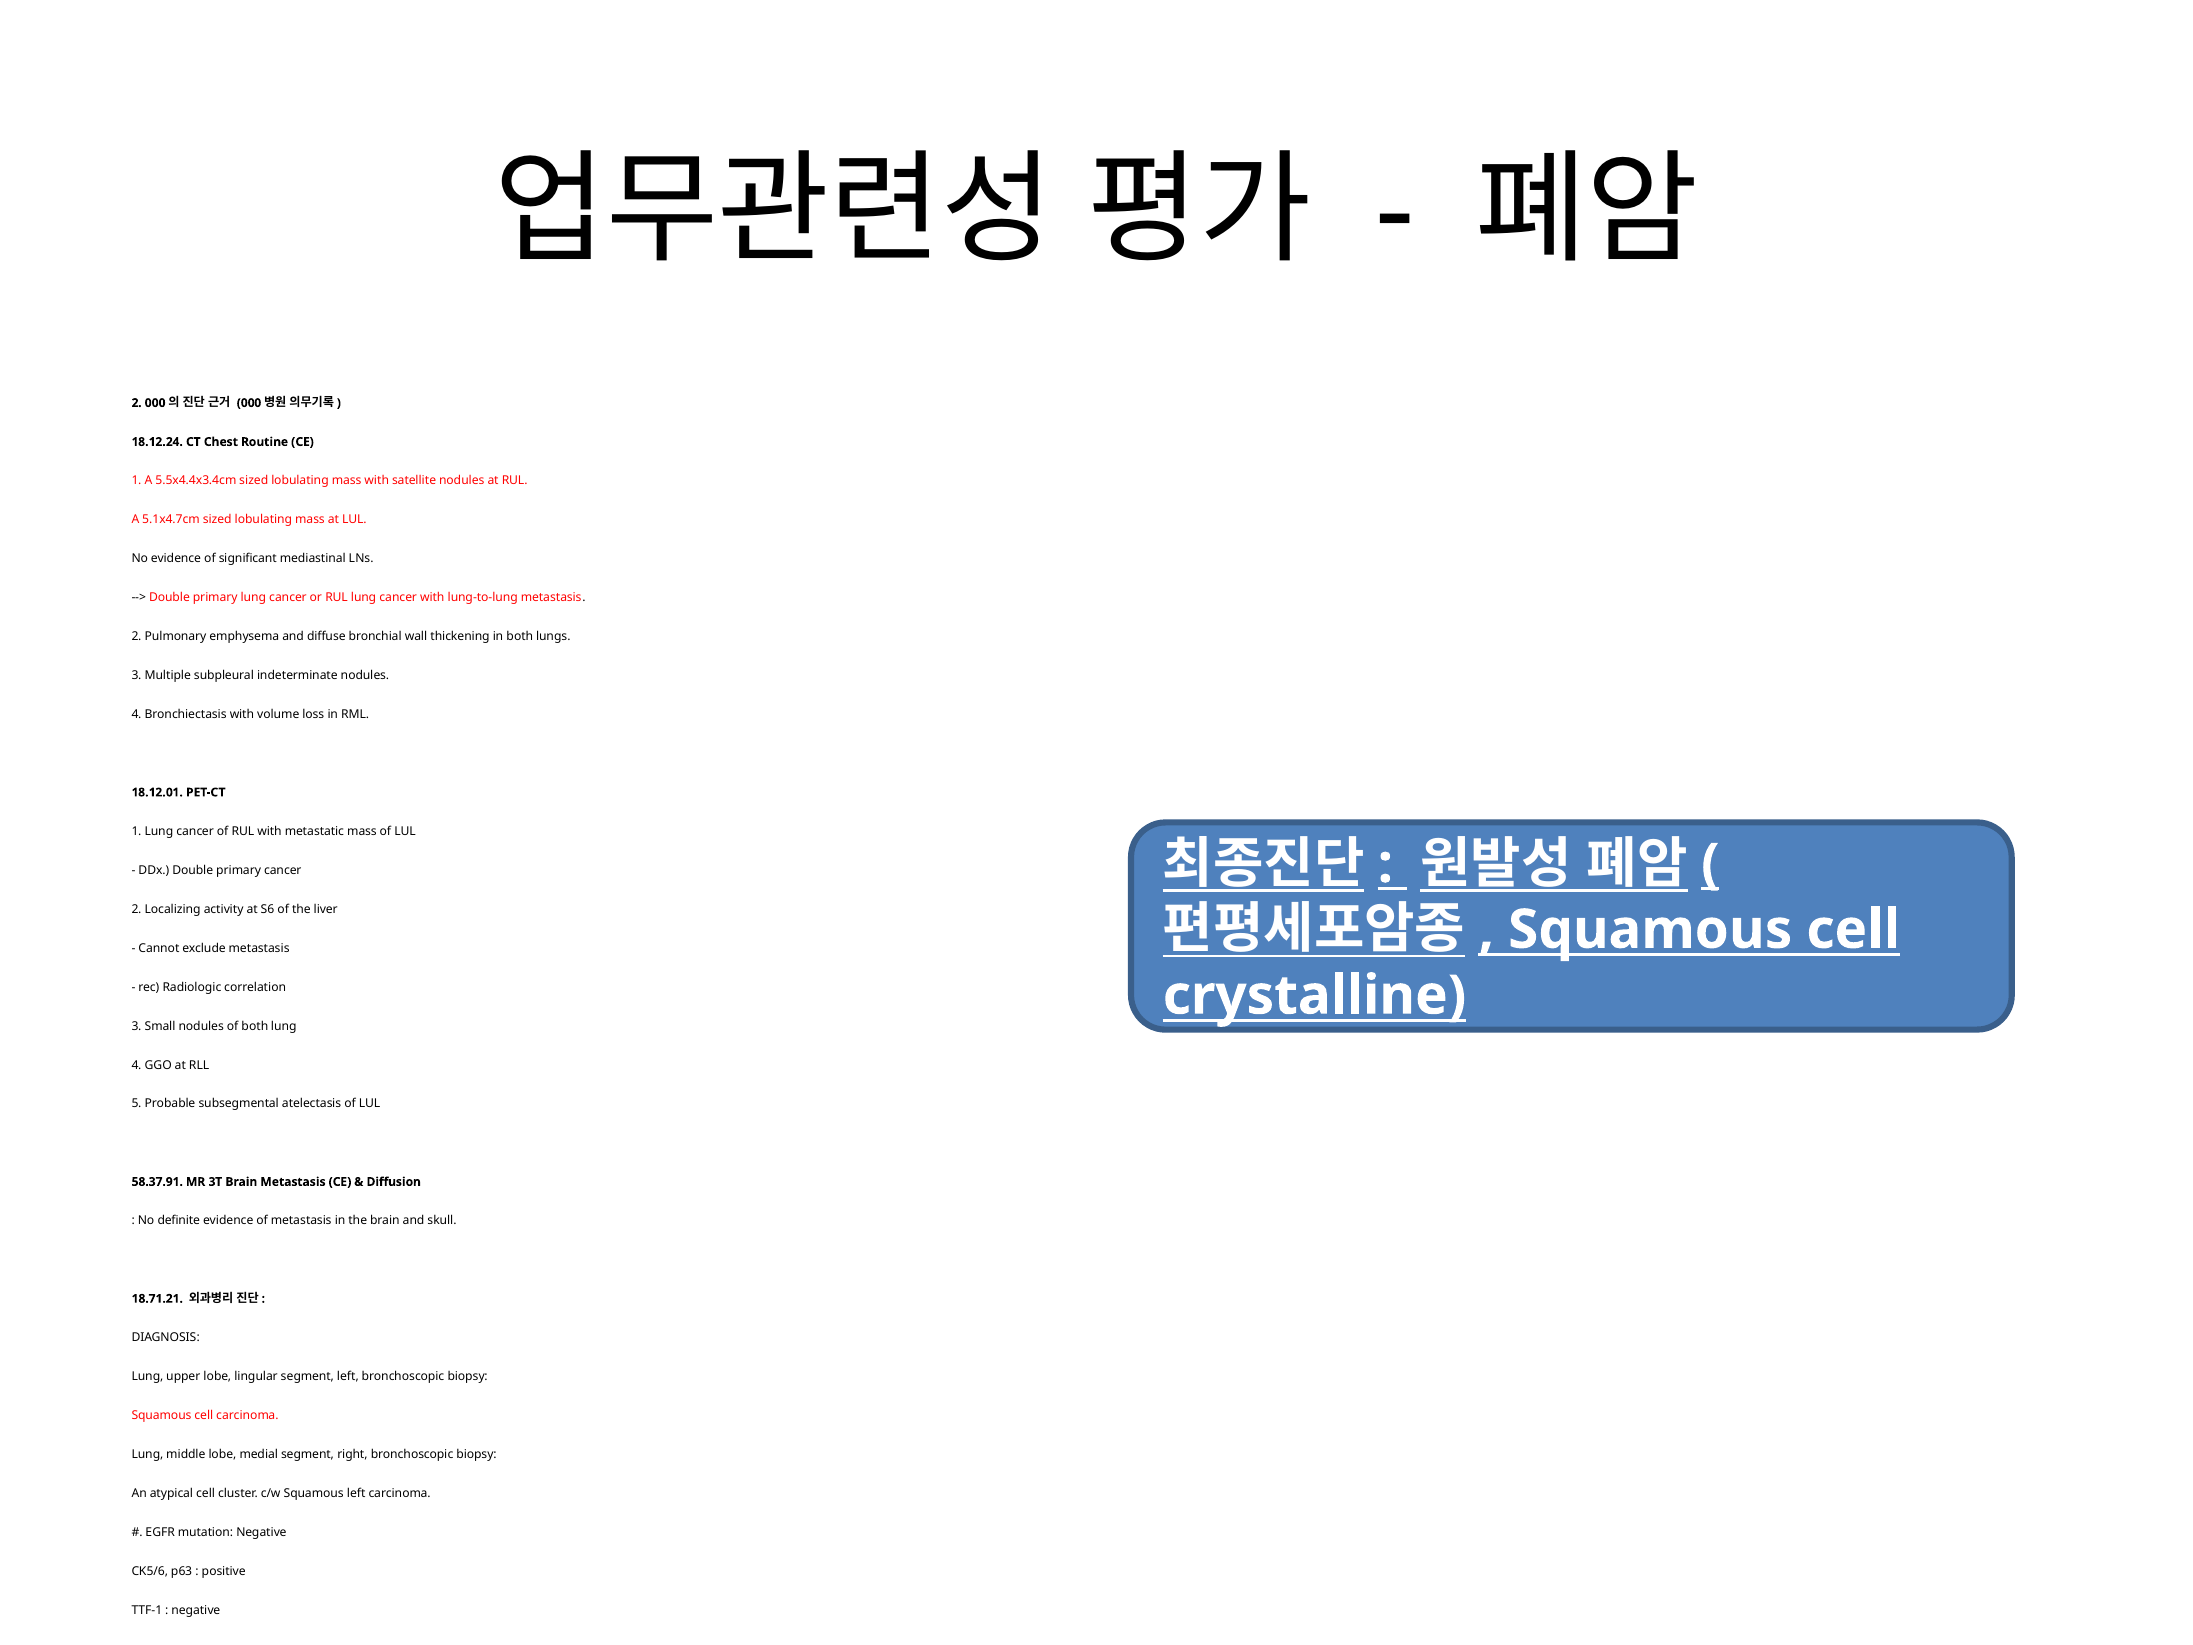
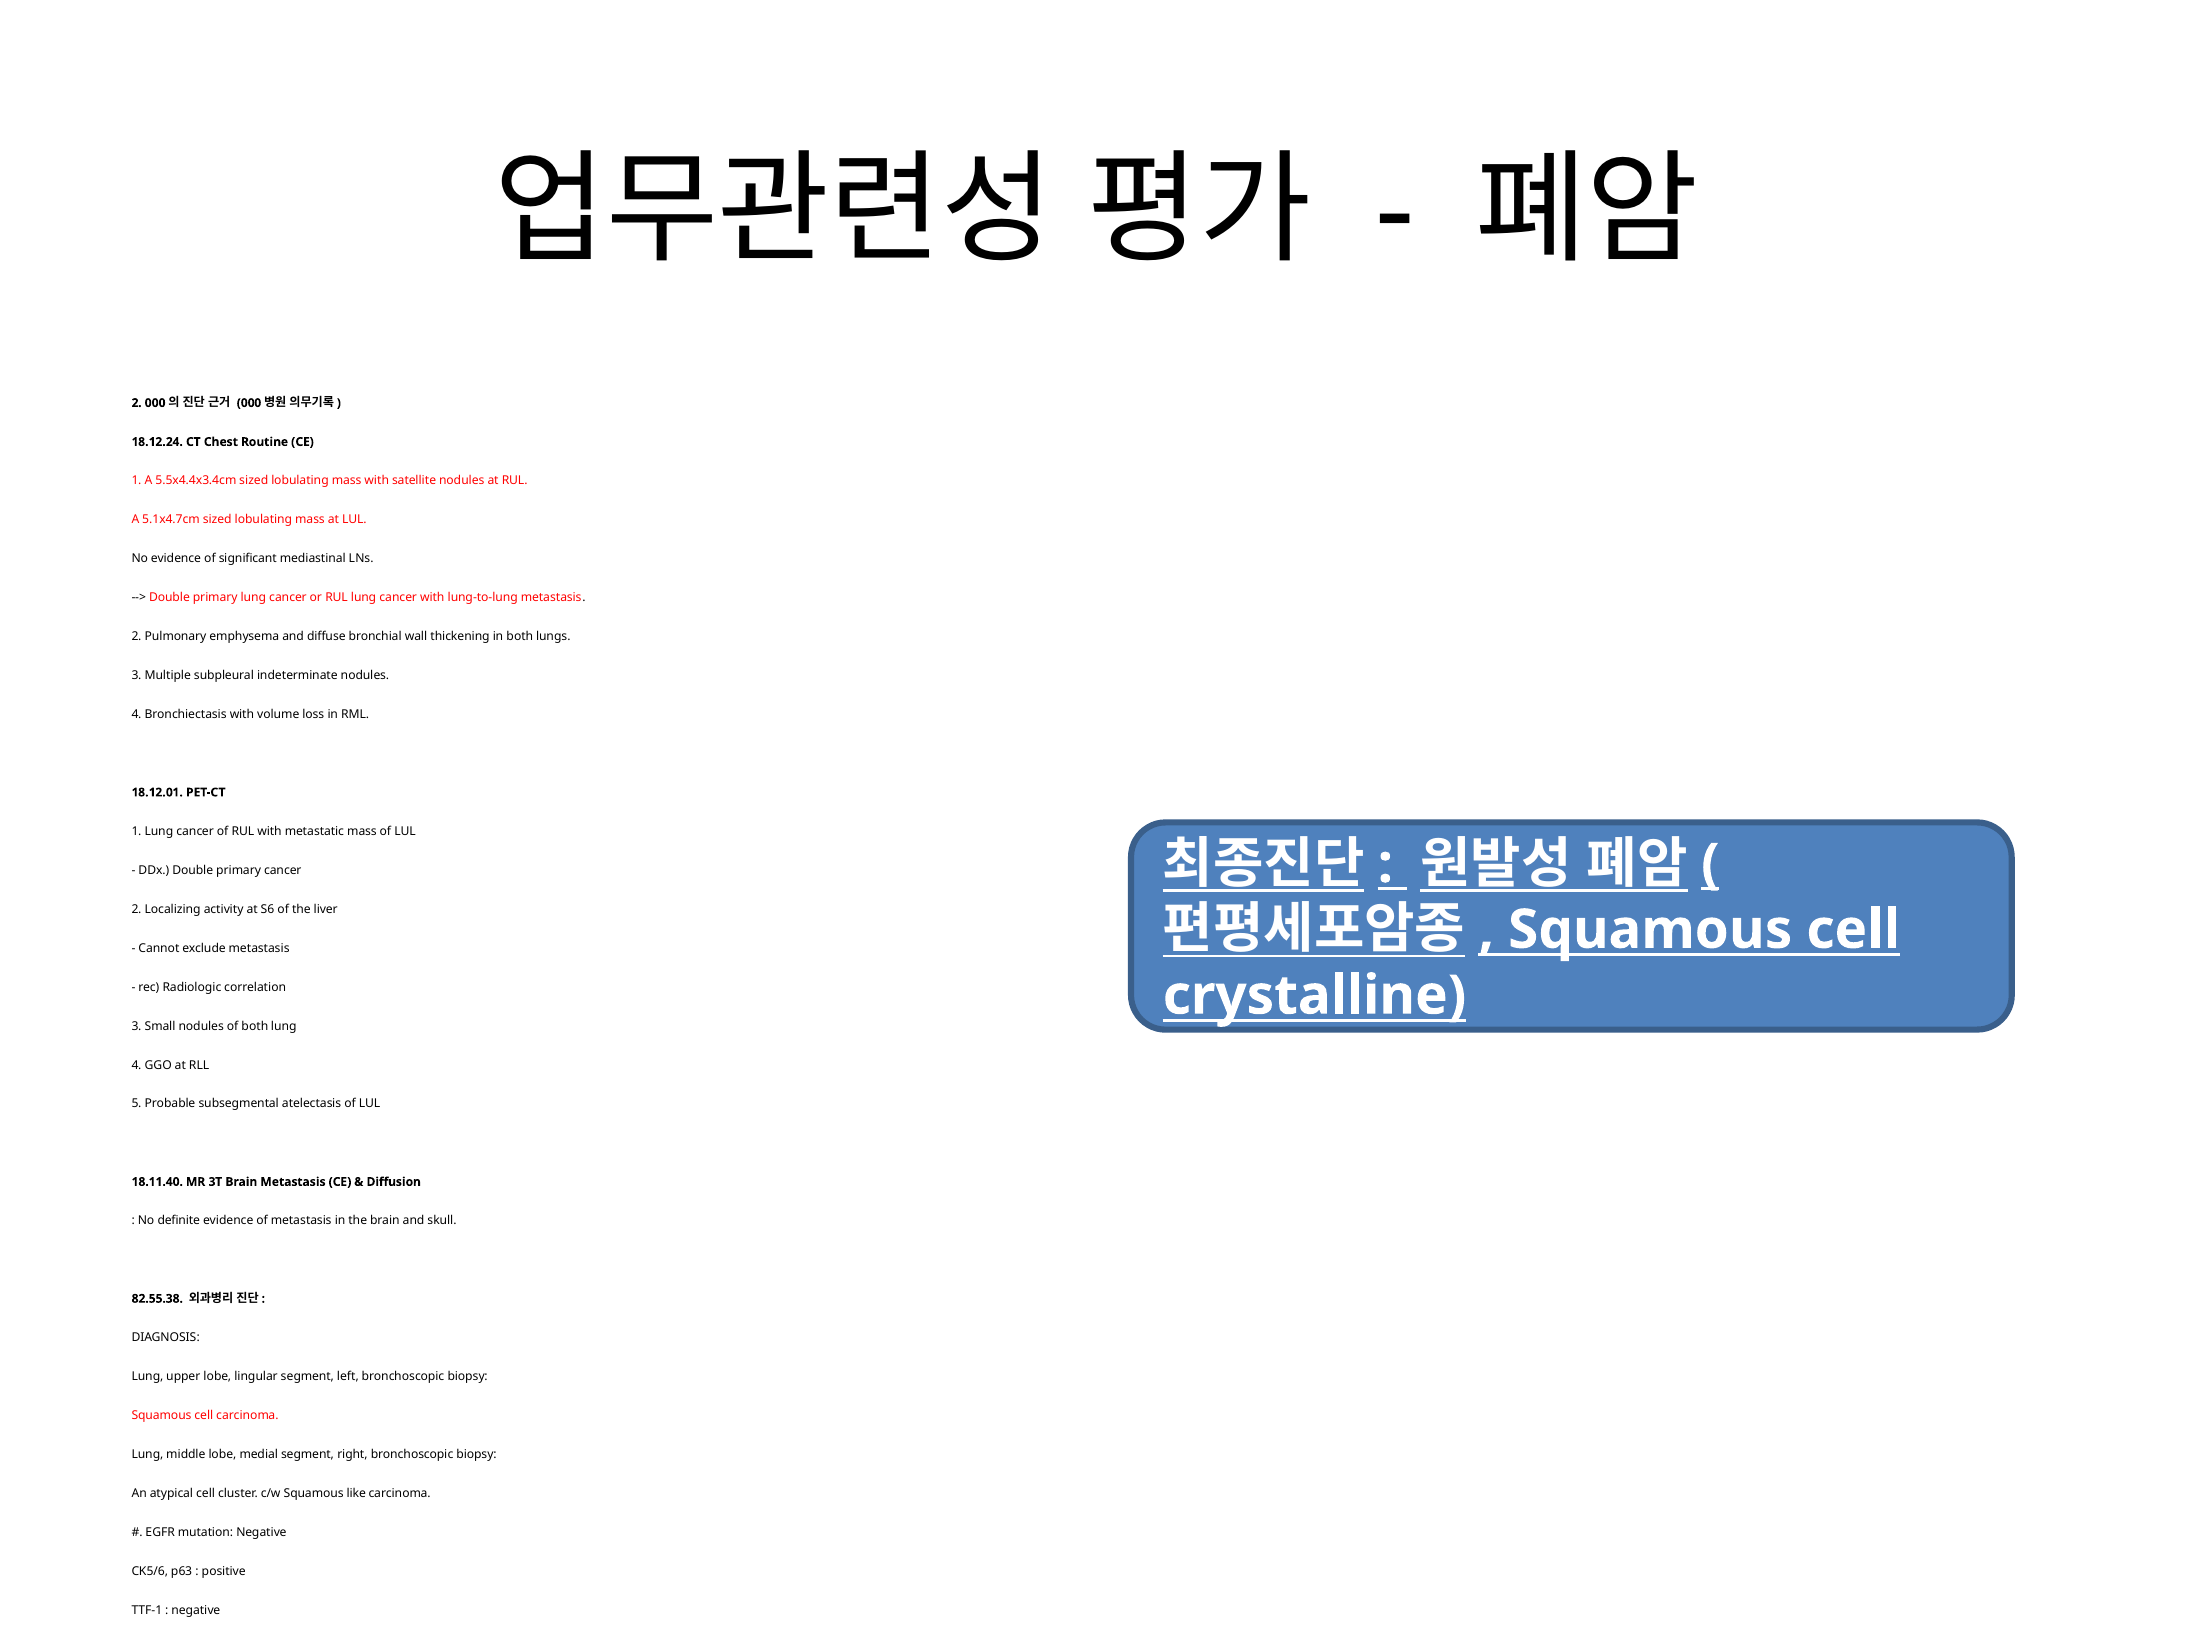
58.37.91: 58.37.91 -> 18.11.40
18.71.21: 18.71.21 -> 82.55.38
Squamous left: left -> like
